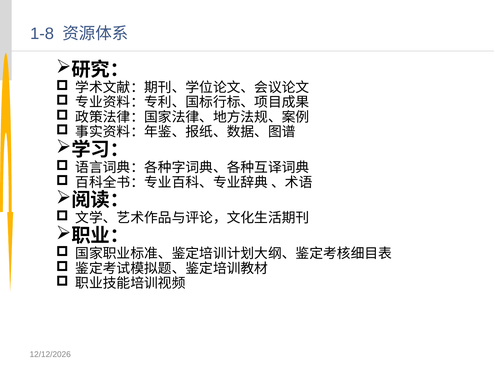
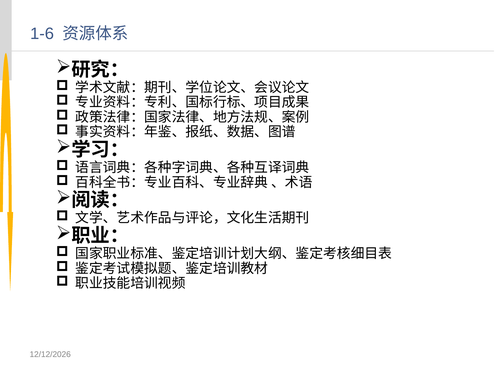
1-8: 1-8 -> 1-6
